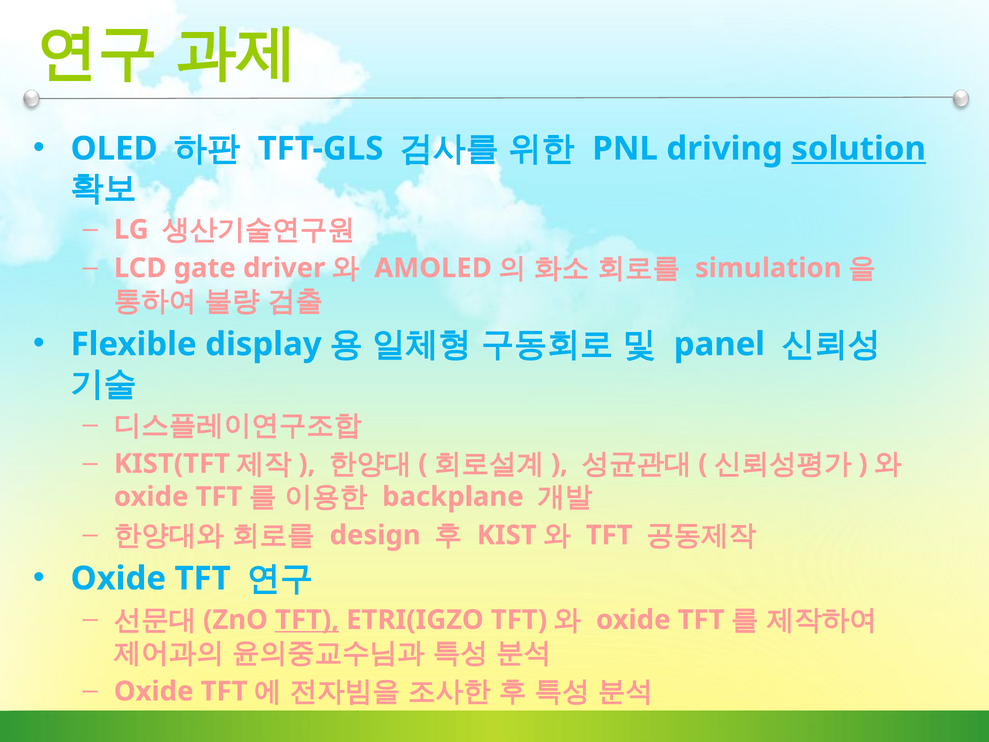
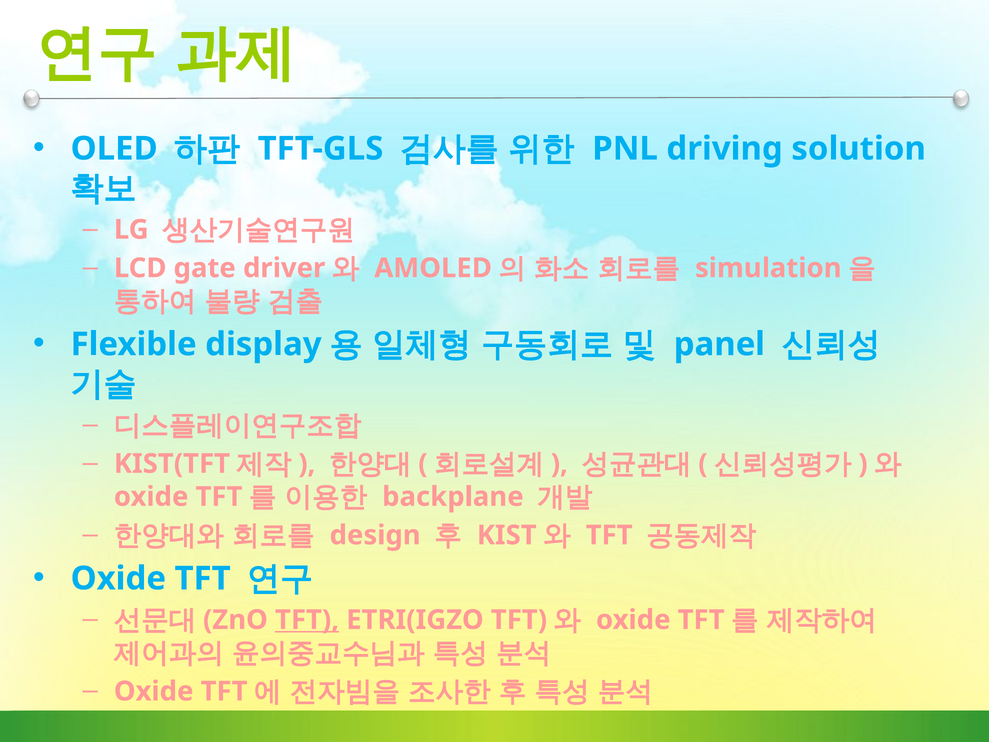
solution underline: present -> none
